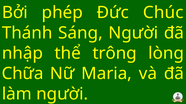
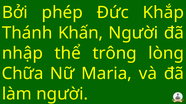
Chúc: Chúc -> Khắp
Sáng: Sáng -> Khấn
